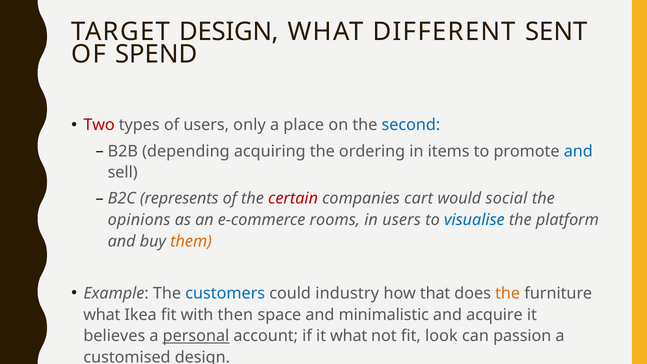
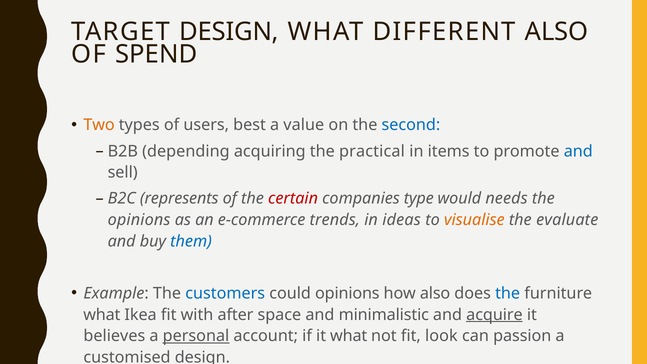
DIFFERENT SENT: SENT -> ALSO
Two colour: red -> orange
only: only -> best
place: place -> value
ordering: ordering -> practical
cart: cart -> type
social: social -> needs
rooms: rooms -> trends
in users: users -> ideas
visualise colour: blue -> orange
platform: platform -> evaluate
them colour: orange -> blue
could industry: industry -> opinions
how that: that -> also
the at (508, 293) colour: orange -> blue
then: then -> after
acquire underline: none -> present
